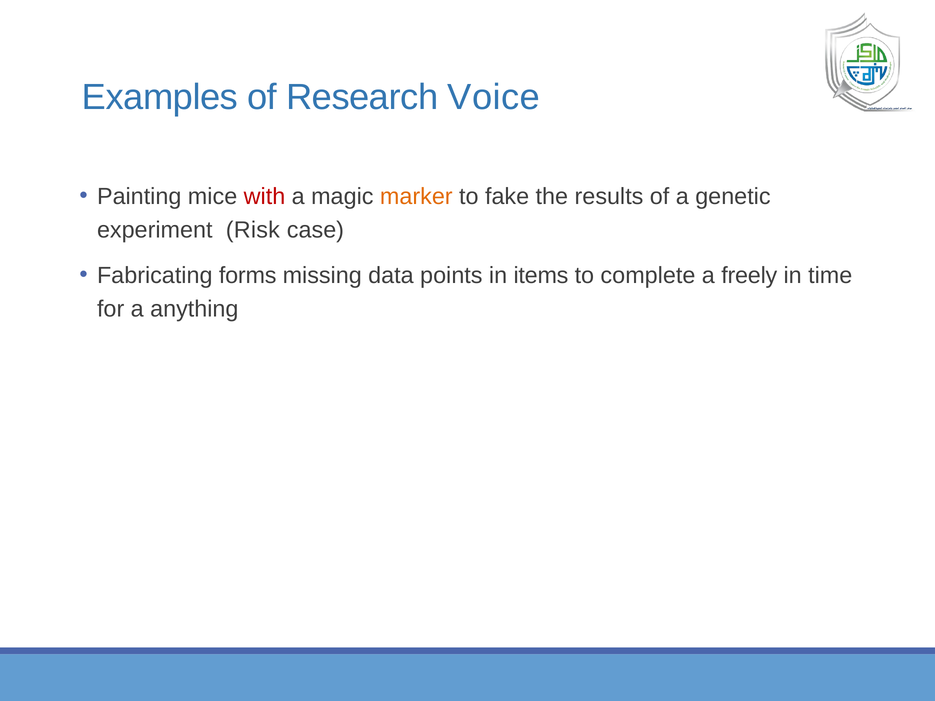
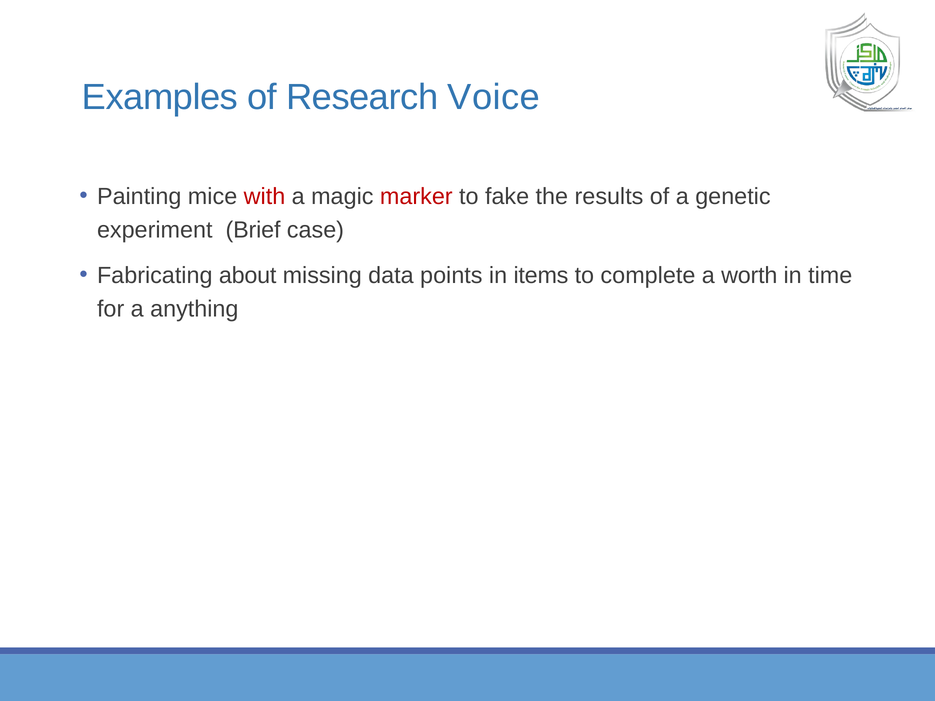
marker colour: orange -> red
Risk: Risk -> Brief
forms: forms -> about
freely: freely -> worth
